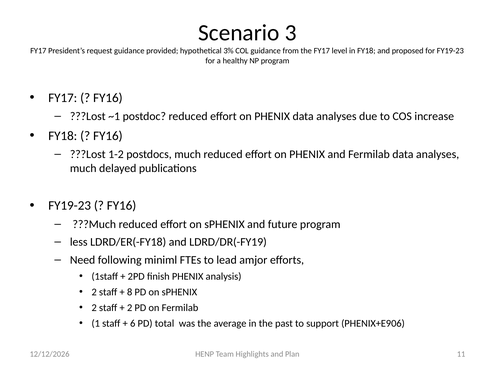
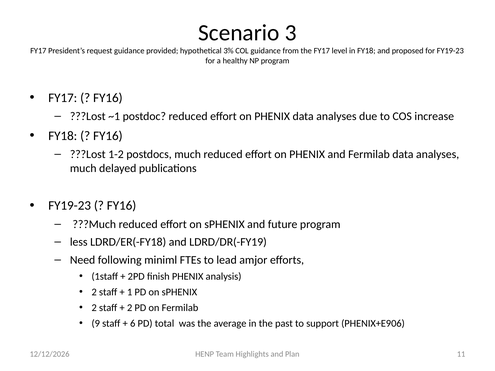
8: 8 -> 1
1: 1 -> 9
